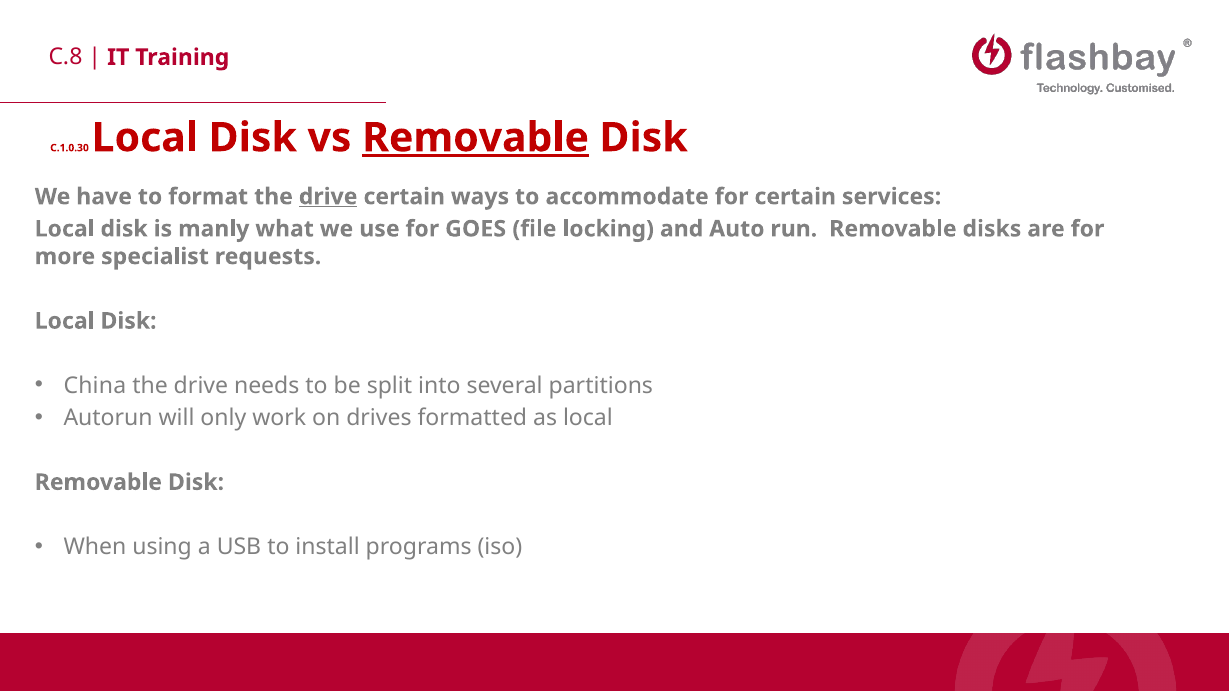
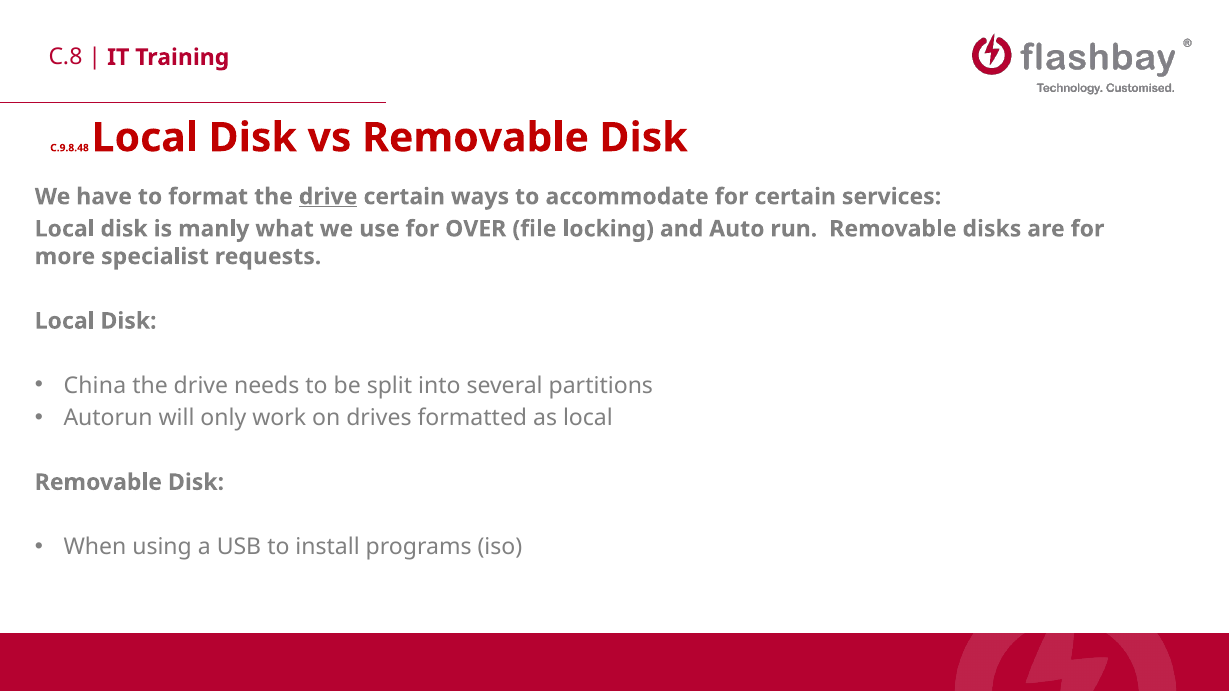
C.1.0.30: C.1.0.30 -> C.9.8.48
Removable at (476, 138) underline: present -> none
GOES: GOES -> OVER
